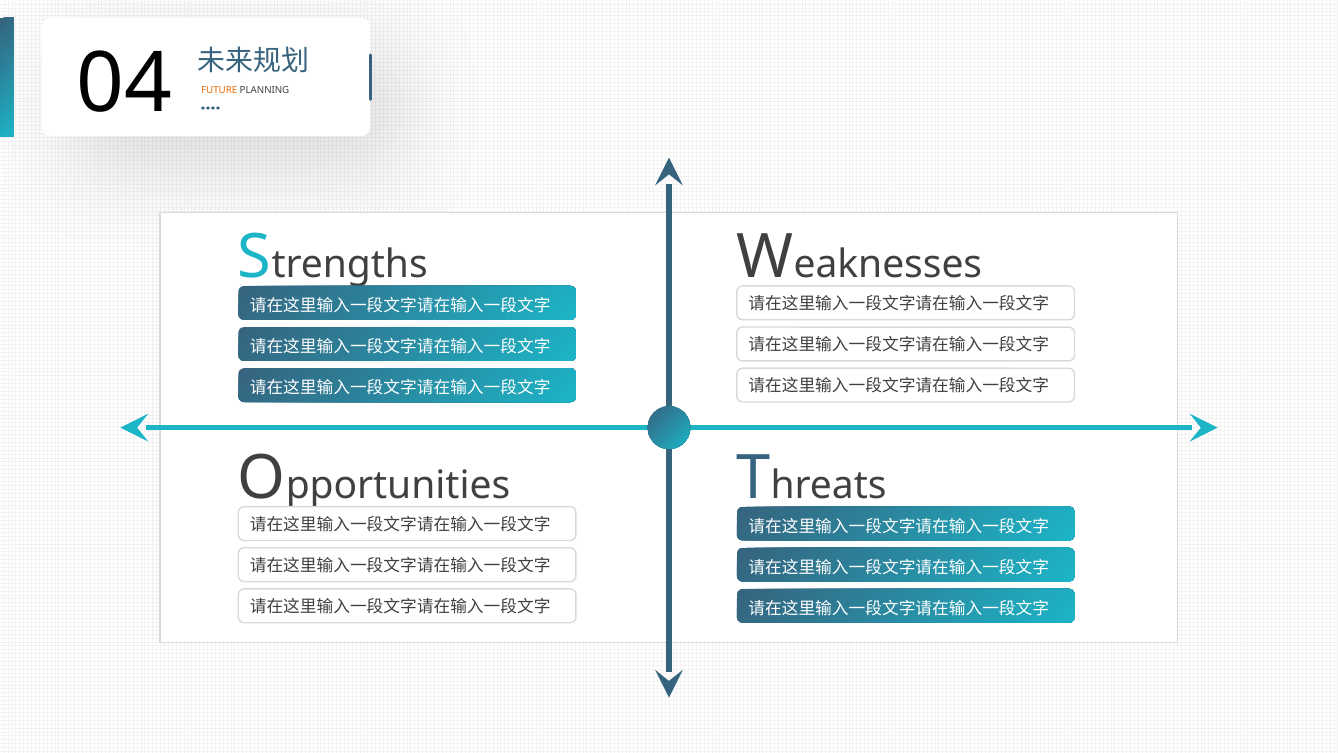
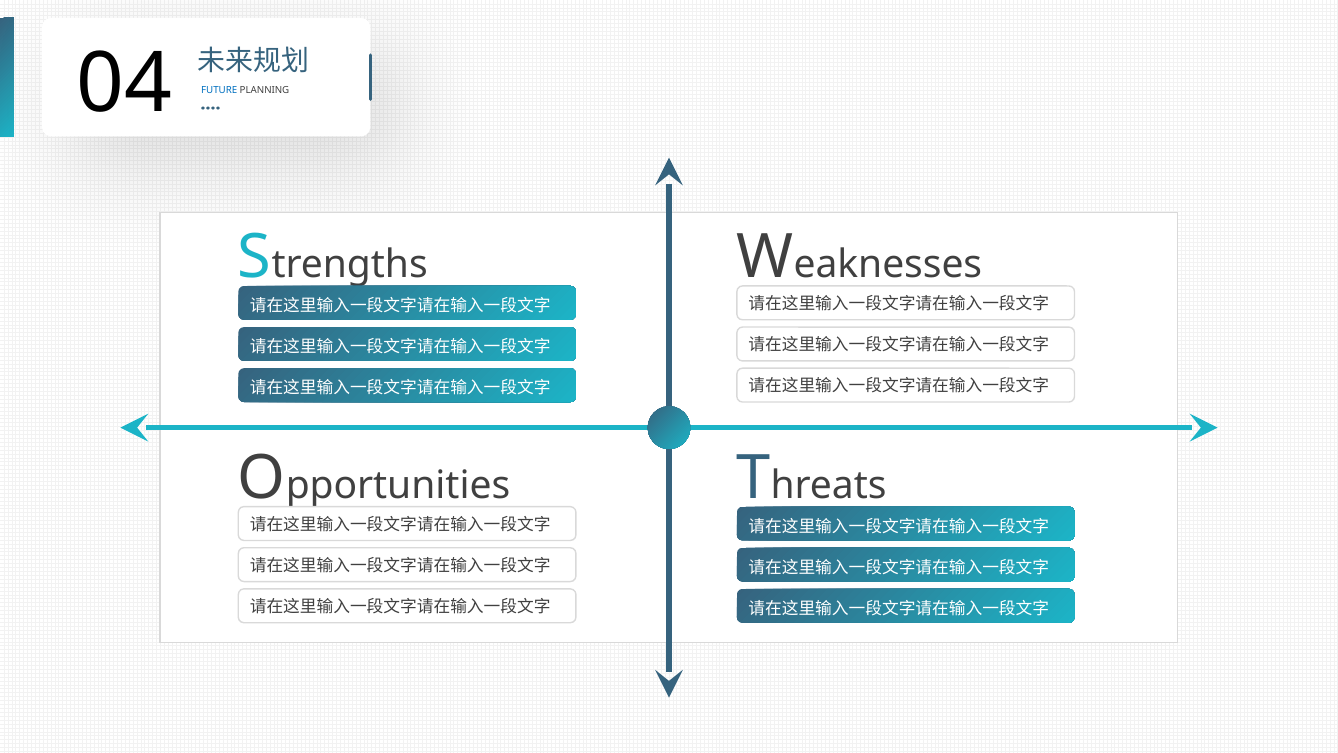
FUTURE colour: orange -> blue
